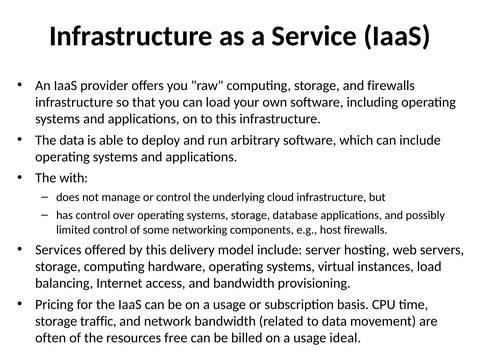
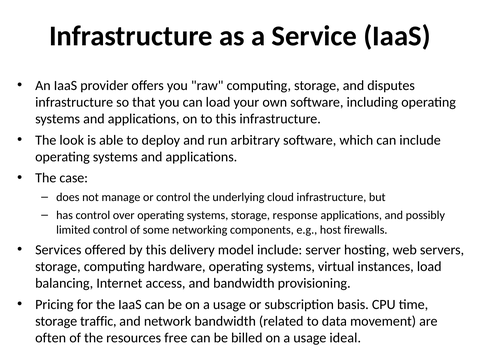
and firewalls: firewalls -> disputes
The data: data -> look
with: with -> case
database: database -> response
